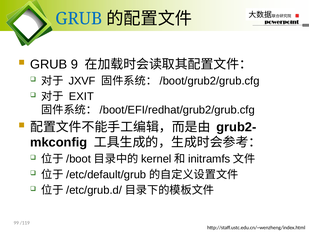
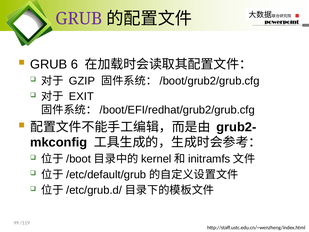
GRUB at (79, 19) colour: blue -> purple
9: 9 -> 6
JXVF: JXVF -> GZIP
